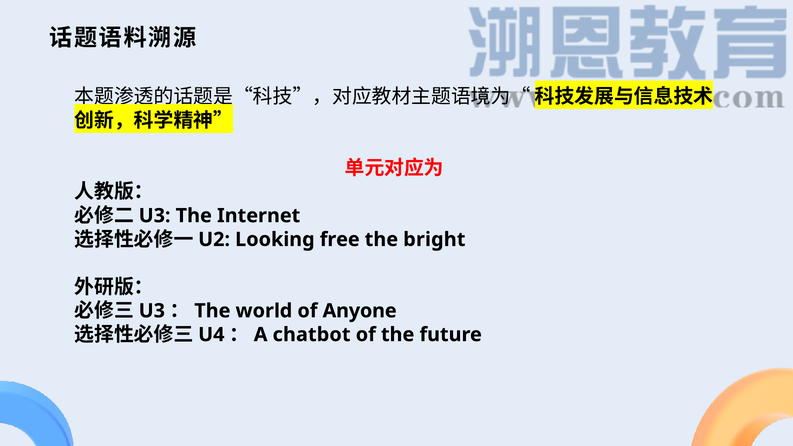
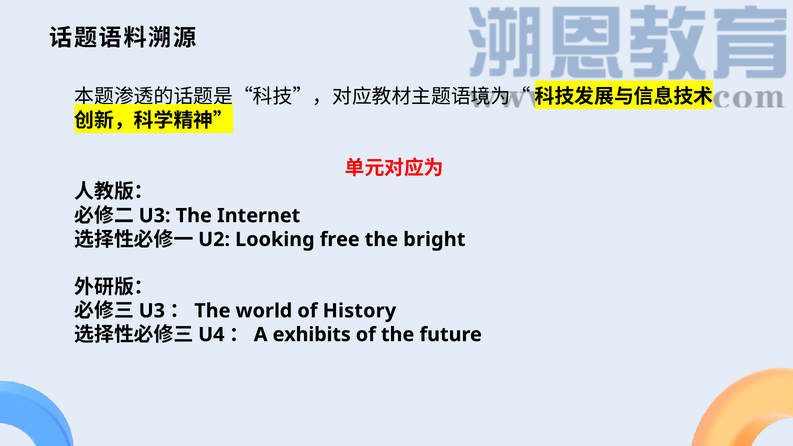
Anyone: Anyone -> History
chatbot: chatbot -> exhibits
